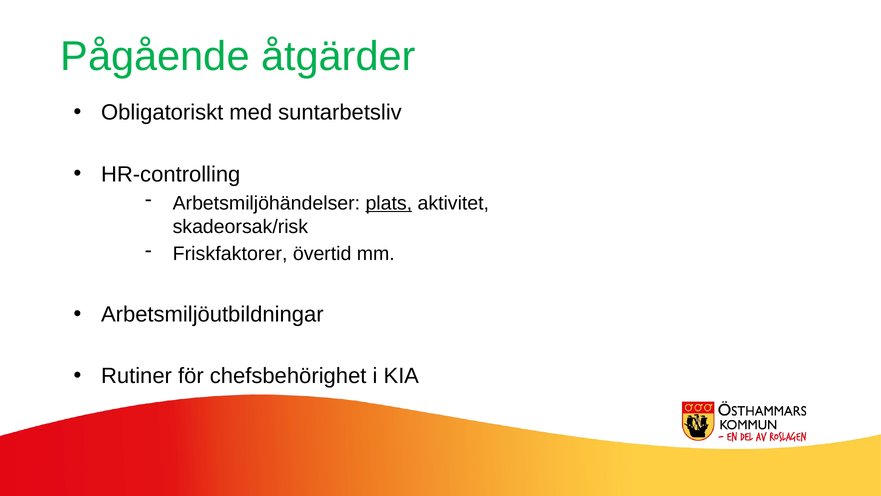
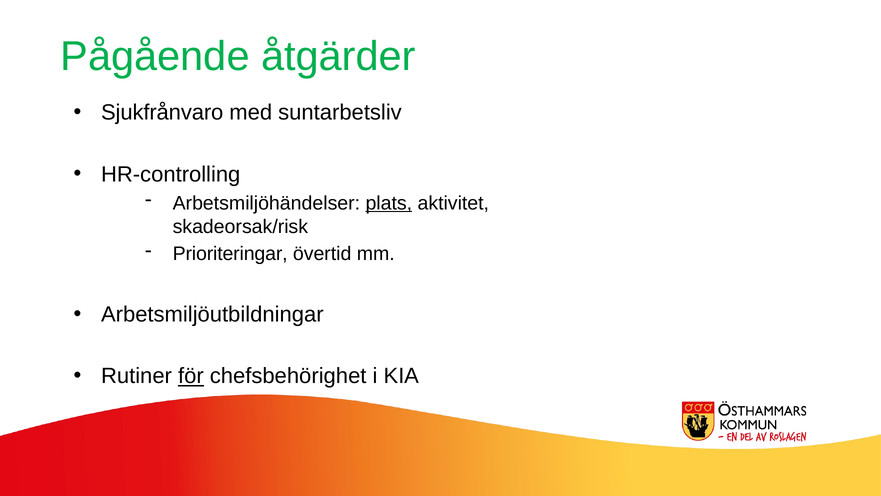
Obligatoriskt: Obligatoriskt -> Sjukfrånvaro
Friskfaktorer: Friskfaktorer -> Prioriteringar
för underline: none -> present
